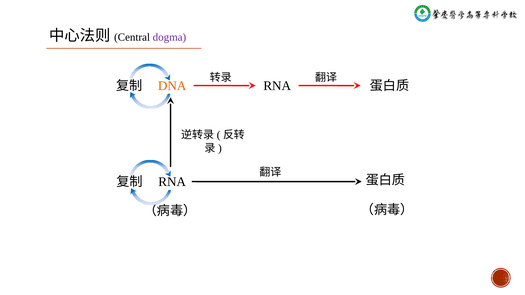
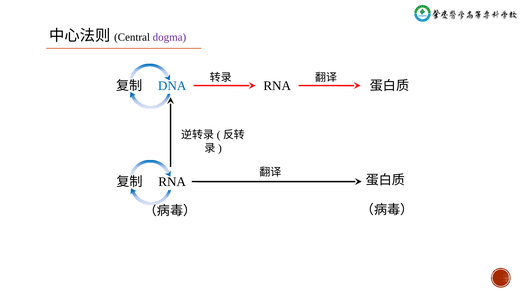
DNA colour: orange -> blue
